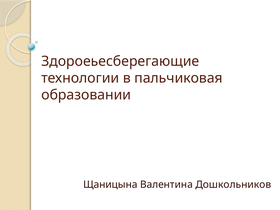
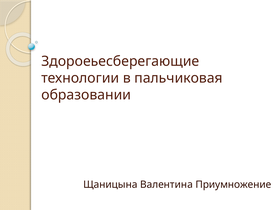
Дошкольников: Дошкольников -> Приумножение
